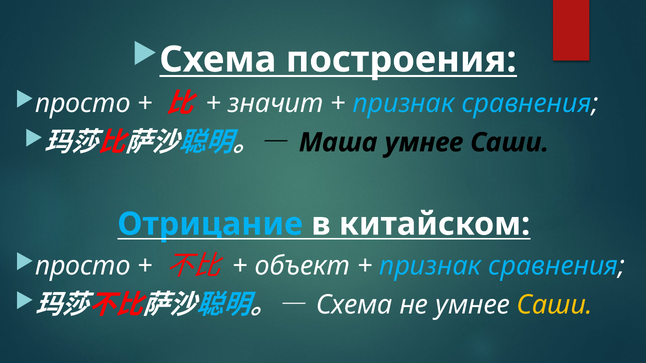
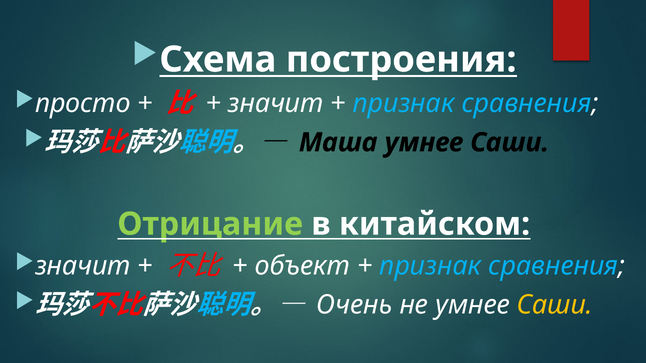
Отрицание colour: light blue -> light green
просто at (83, 266): просто -> значит
Схема at (354, 305): Схема -> Очень
